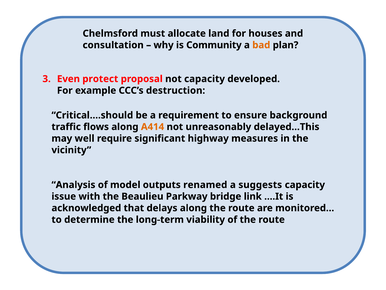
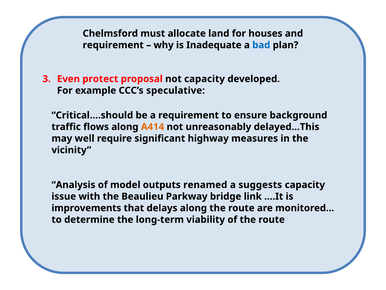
consultation at (113, 45): consultation -> requirement
Community: Community -> Inadequate
bad colour: orange -> blue
destruction: destruction -> speculative
acknowledged: acknowledged -> improvements
